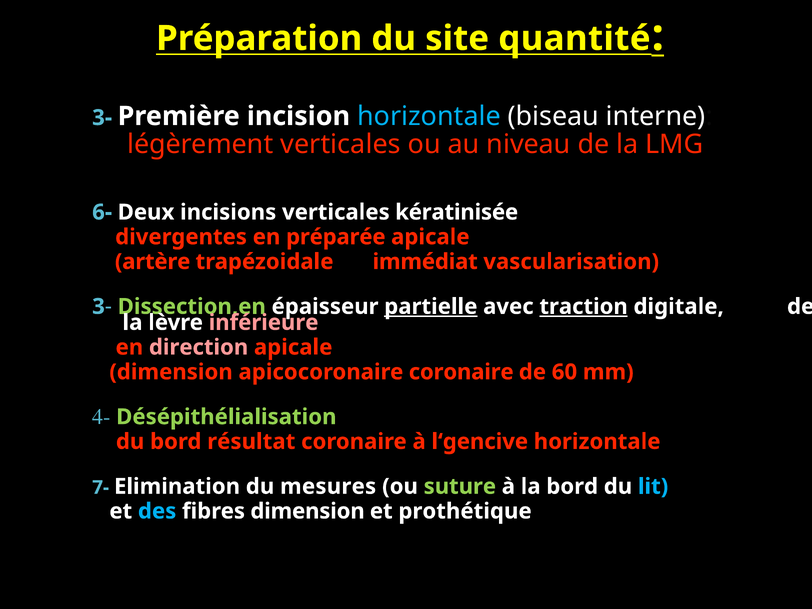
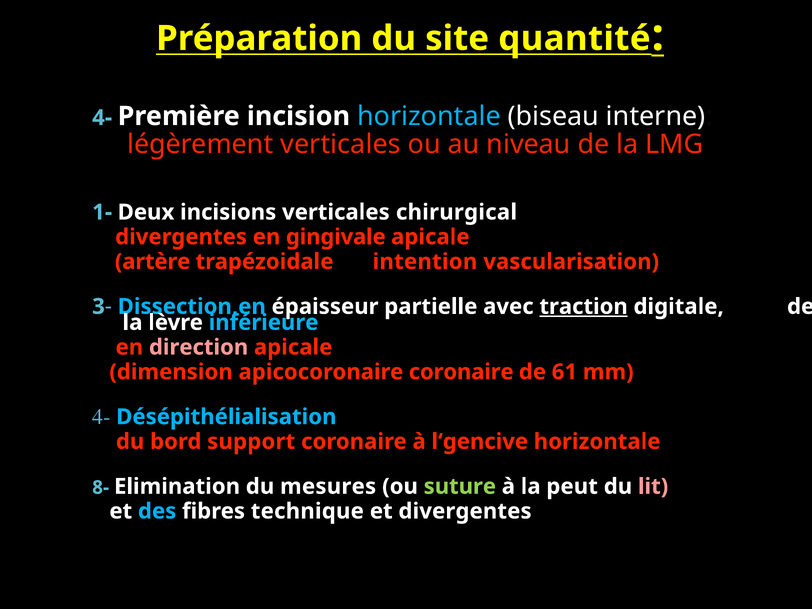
3- at (102, 118): 3- -> 4-
6-: 6- -> 1-
kératinisée: kératinisée -> chirurgical
préparée: préparée -> gingivale
immédiat: immédiat -> intention
Dissection,en colour: light green -> light blue
partielle underline: present -> none
inférieure colour: pink -> light blue
60: 60 -> 61
Désépithélialisation colour: light green -> light blue
résultat: résultat -> support
7-: 7- -> 8-
la bord: bord -> peut
lit colour: light blue -> pink
fibres dimension: dimension -> technique
et prothétique: prothétique -> divergentes
